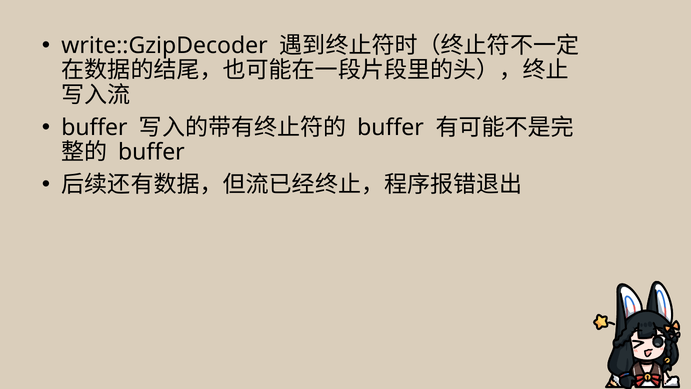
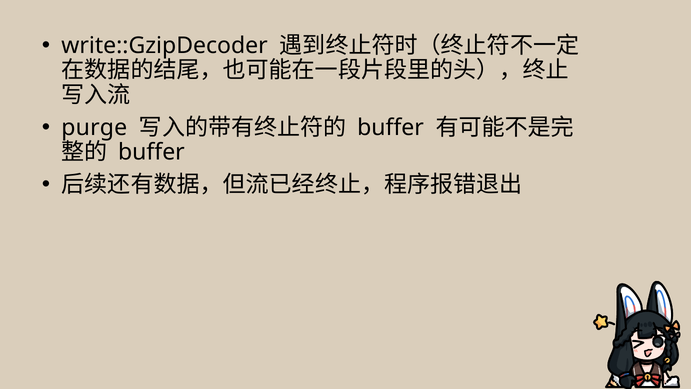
buffer at (94, 127): buffer -> purge
